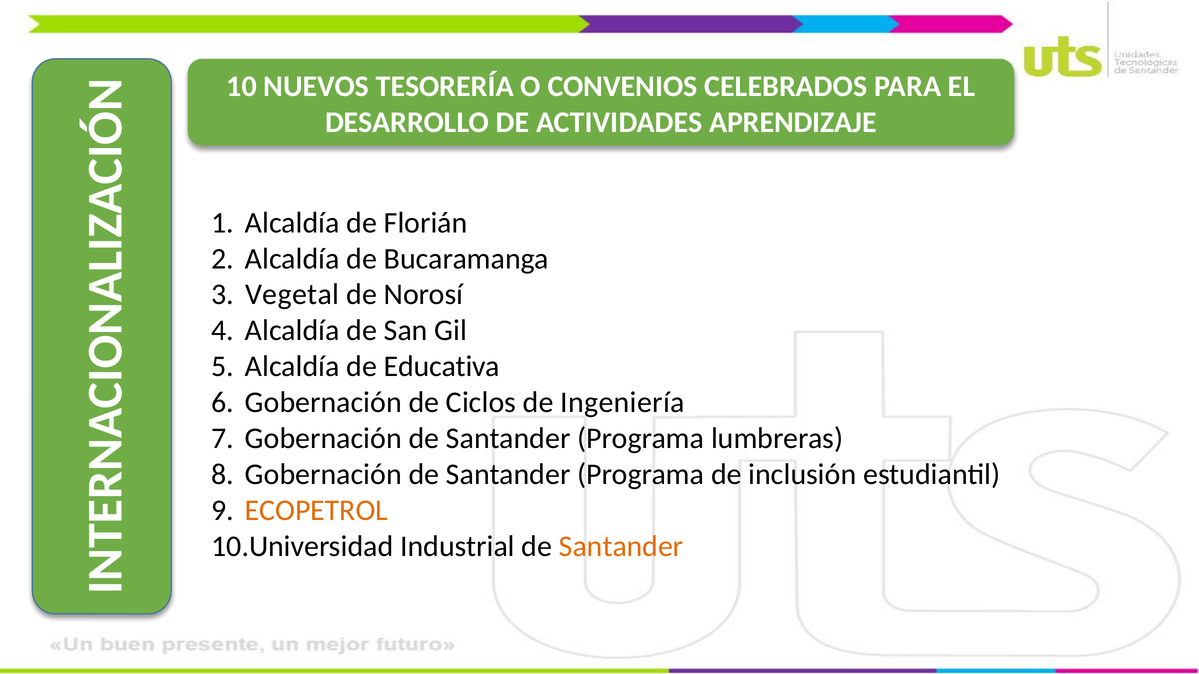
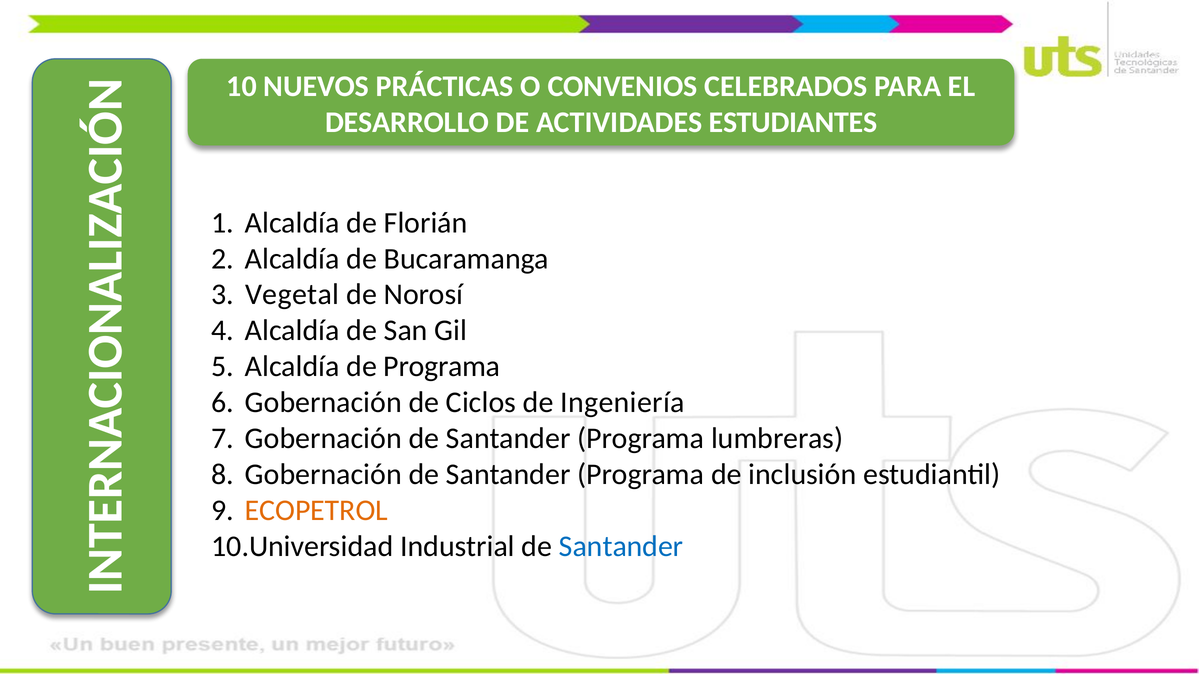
TESORERÍA: TESORERÍA -> PRÁCTICAS
APRENDIZAJE: APRENDIZAJE -> ESTUDIANTES
de Educativa: Educativa -> Programa
Santander at (621, 547) colour: orange -> blue
